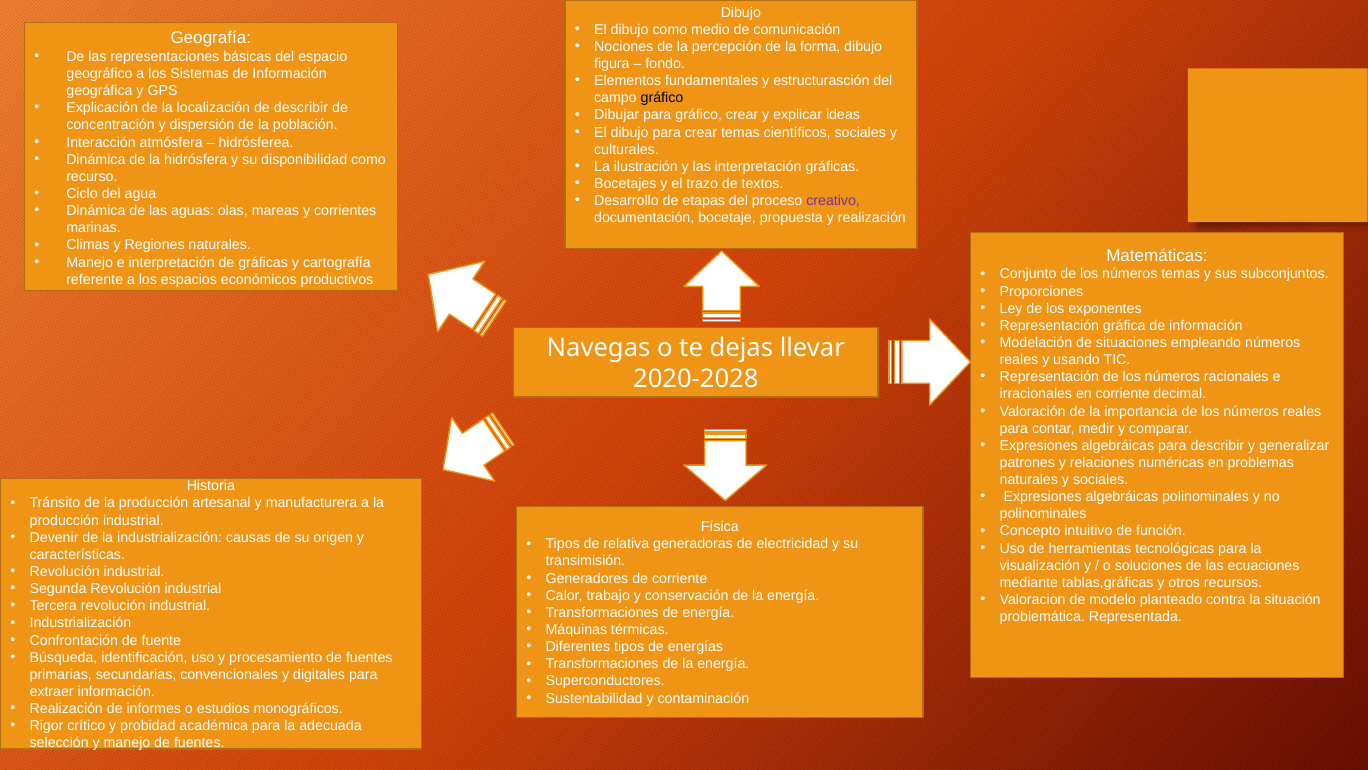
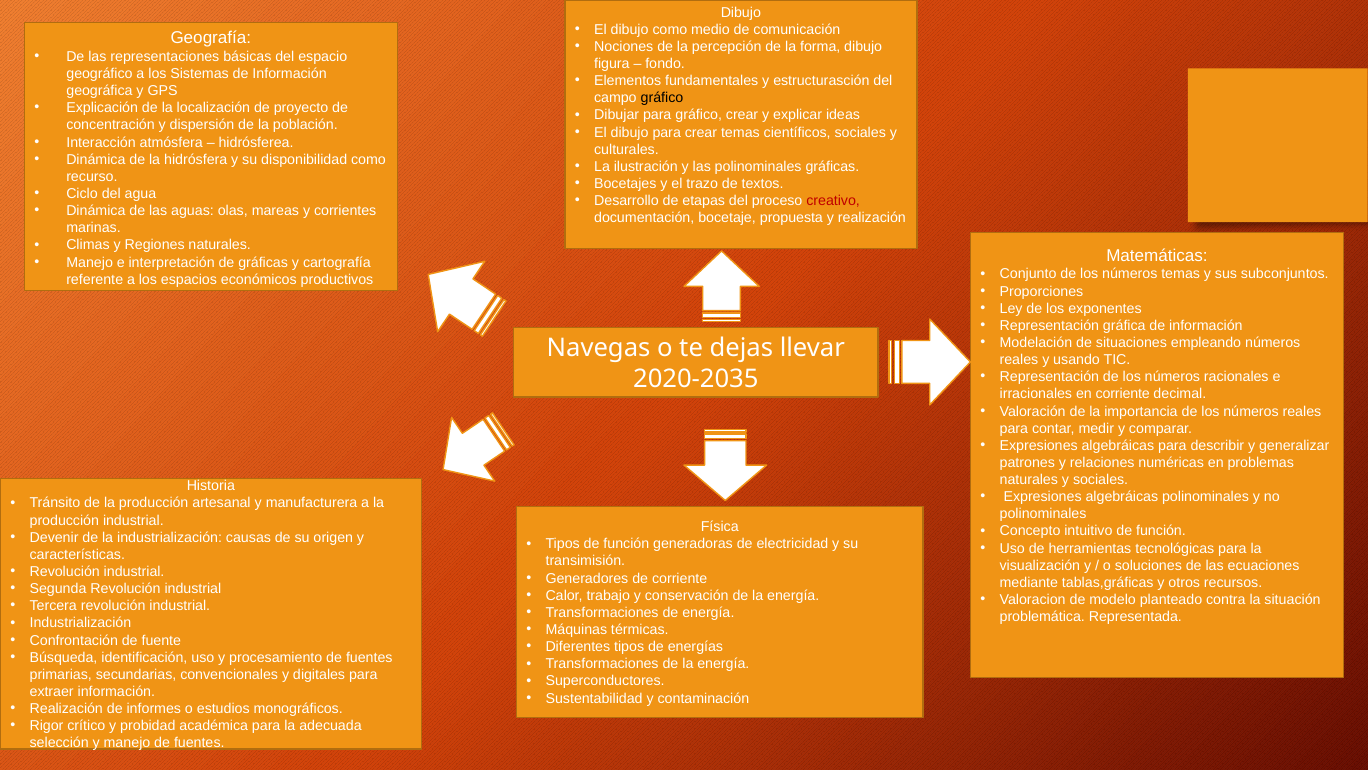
de describir: describir -> proyecto
las interpretación: interpretación -> polinominales
creativo colour: purple -> red
2020-2028: 2020-2028 -> 2020-2035
Tipos de relativa: relativa -> función
